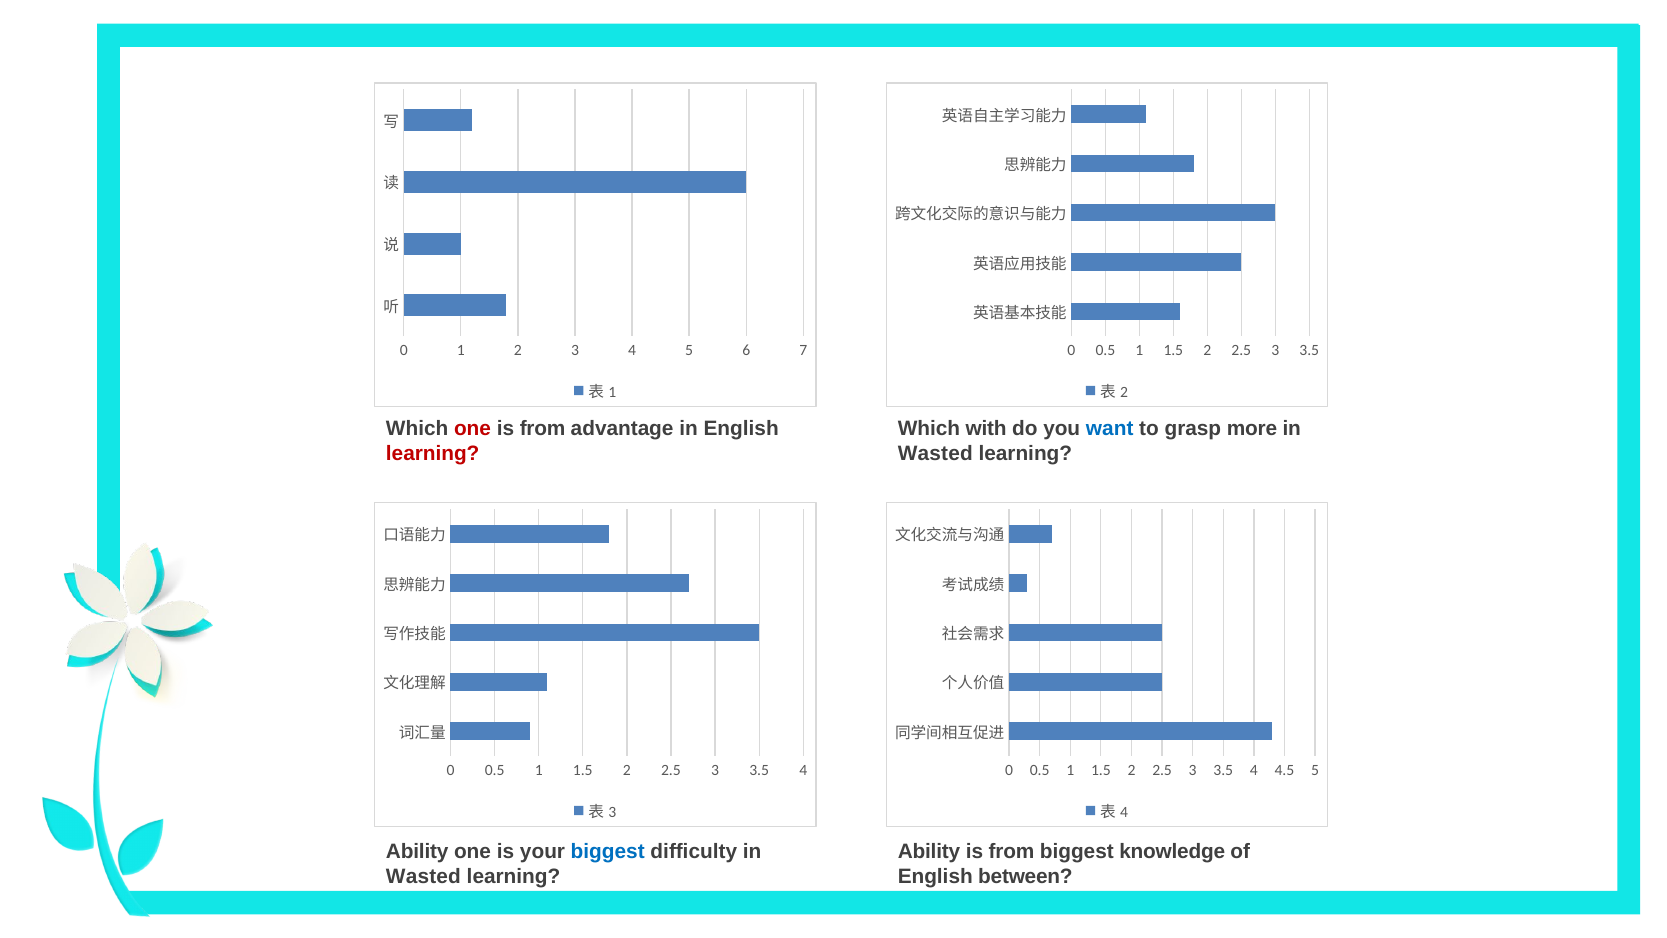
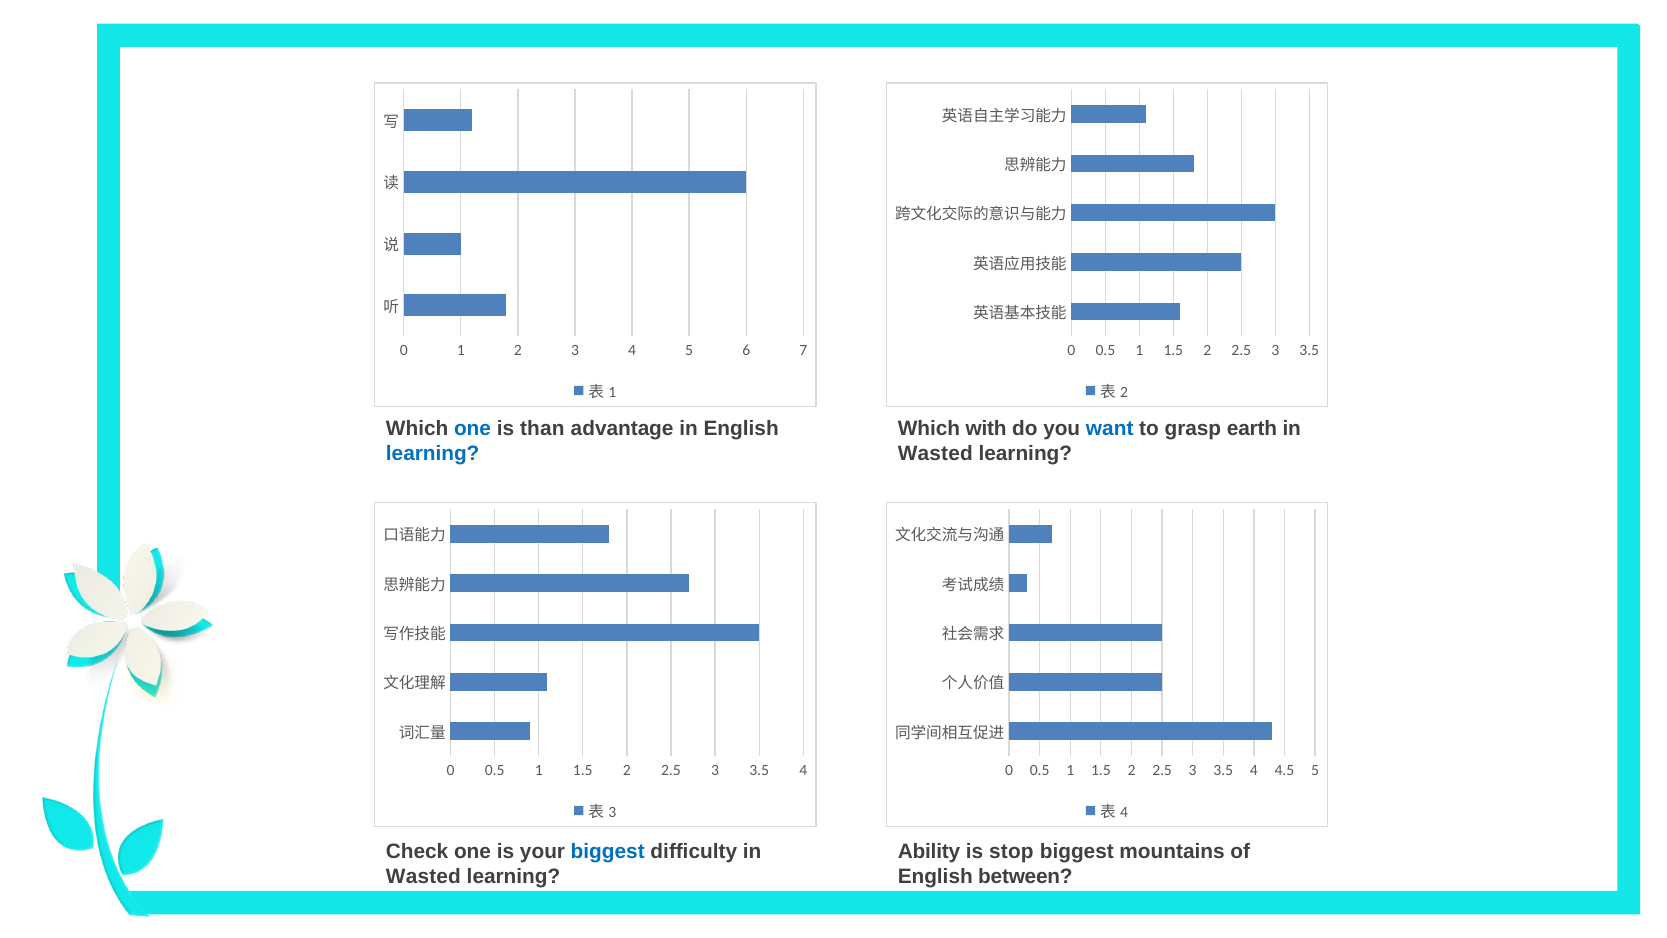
one at (472, 429) colour: red -> blue
from at (543, 429): from -> than
more: more -> earth
learning at (433, 454) colour: red -> blue
Ability at (417, 851): Ability -> Check
from at (1012, 851): from -> stop
knowledge: knowledge -> mountains
